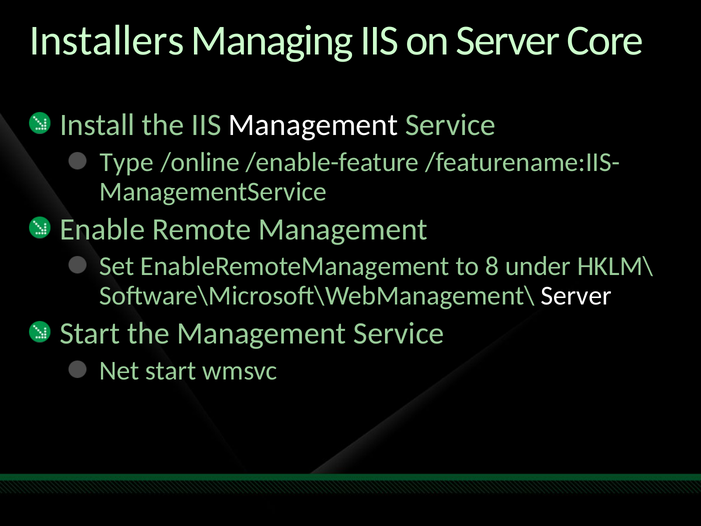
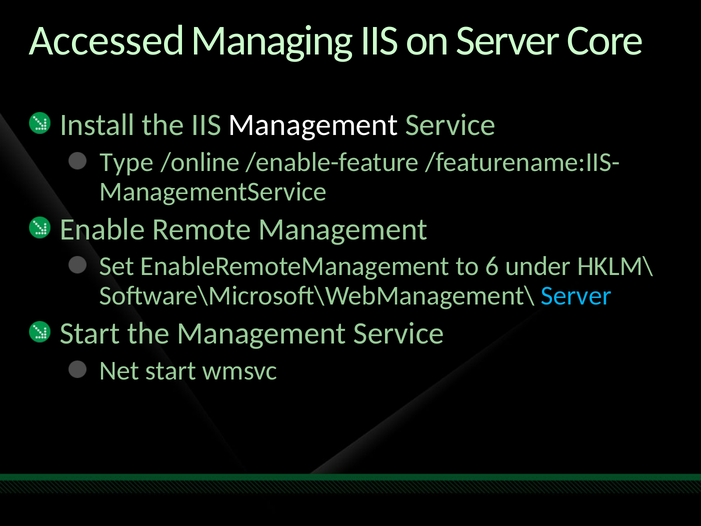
Installers: Installers -> Accessed
8: 8 -> 6
Server at (576, 296) colour: white -> light blue
